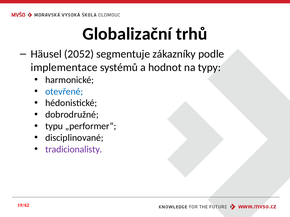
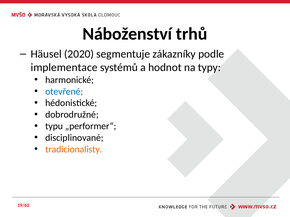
Globalizační: Globalizační -> Náboženství
2052: 2052 -> 2020
tradicionalisty colour: purple -> orange
